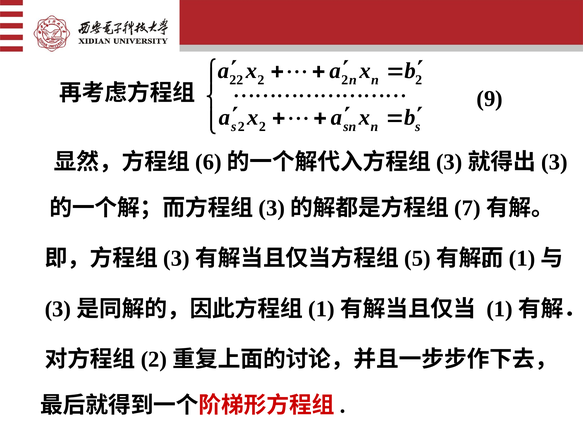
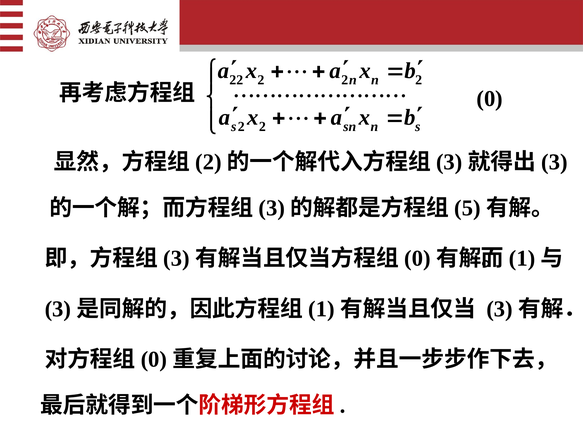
9 at (490, 99): 9 -> 0
6 at (208, 162): 6 -> 2
7: 7 -> 5
5 at (417, 259): 5 -> 0
1 at (500, 309): 1 -> 3
2 at (154, 360): 2 -> 0
